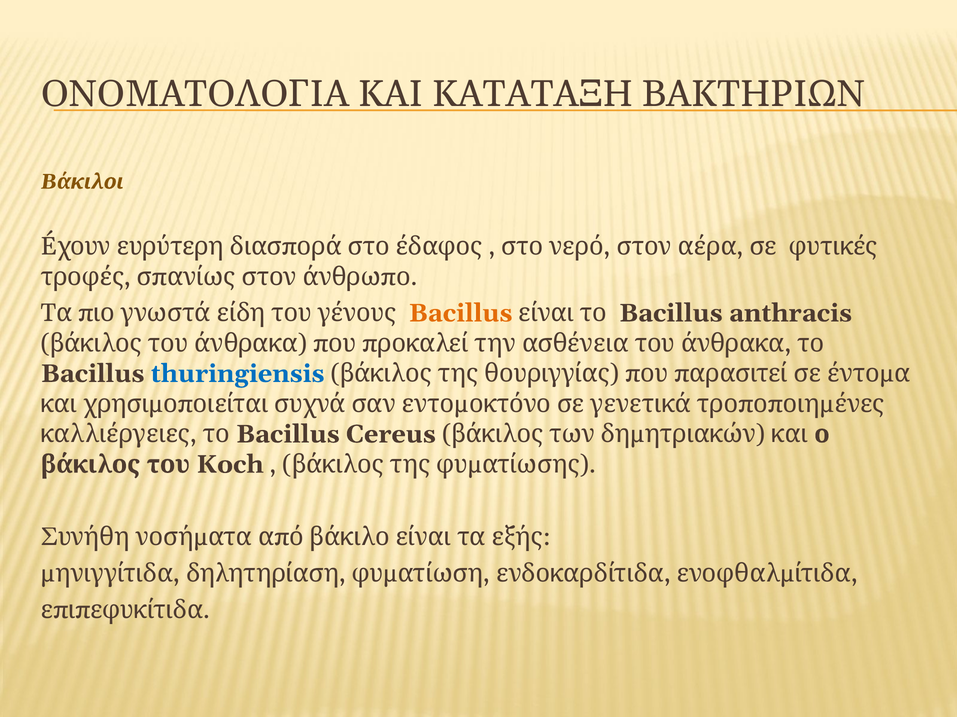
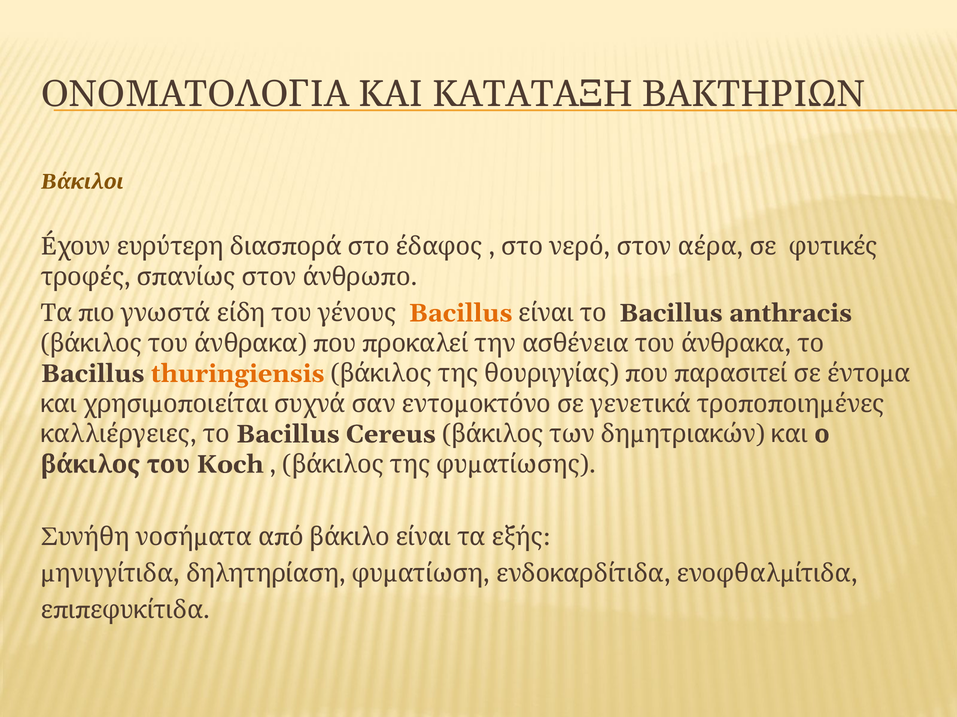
thuringiensis colour: blue -> orange
